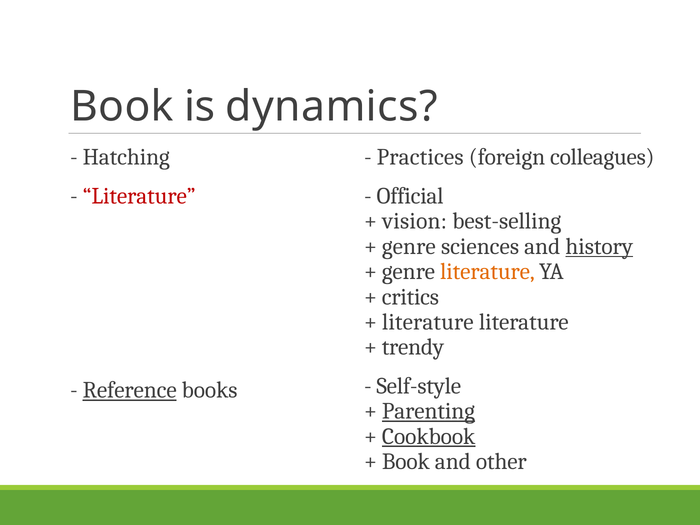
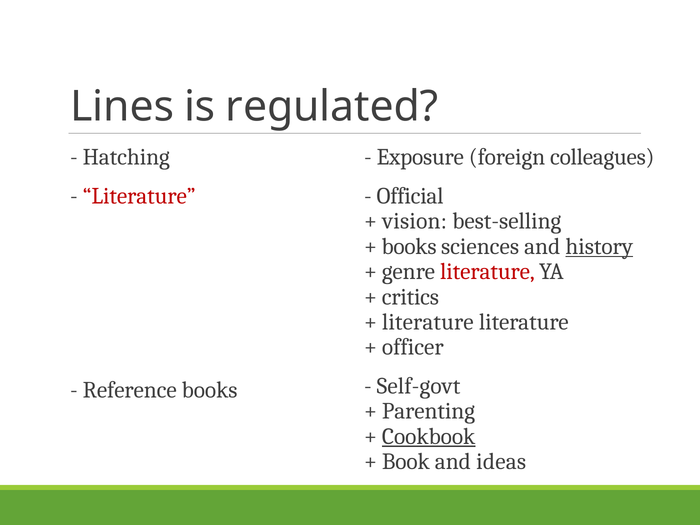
Book at (122, 107): Book -> Lines
dynamics: dynamics -> regulated
Practices: Practices -> Exposure
genre at (409, 246): genre -> books
literature at (487, 272) colour: orange -> red
trendy: trendy -> officer
Self-style: Self-style -> Self-govt
Reference underline: present -> none
Parenting underline: present -> none
other: other -> ideas
